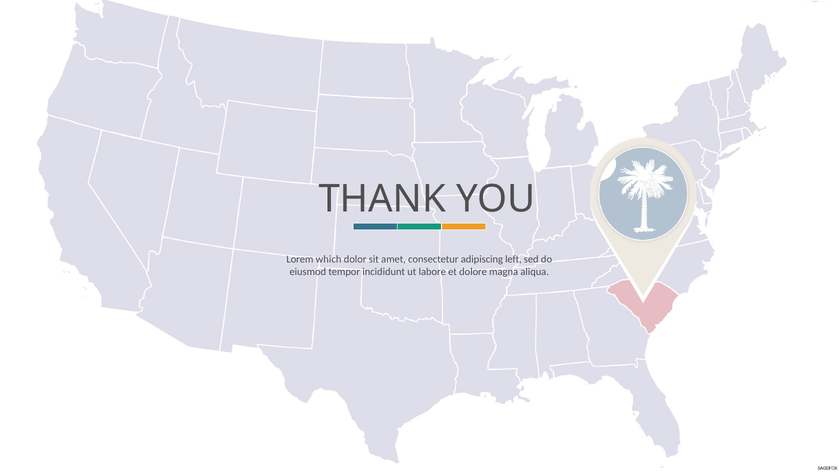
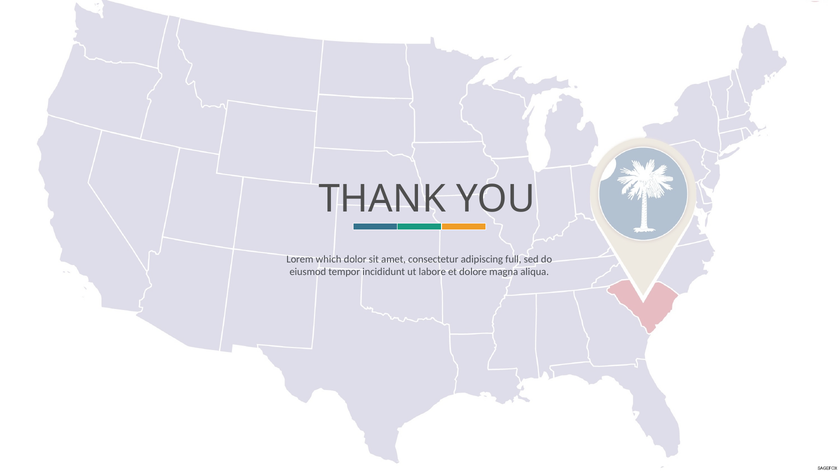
left: left -> full
